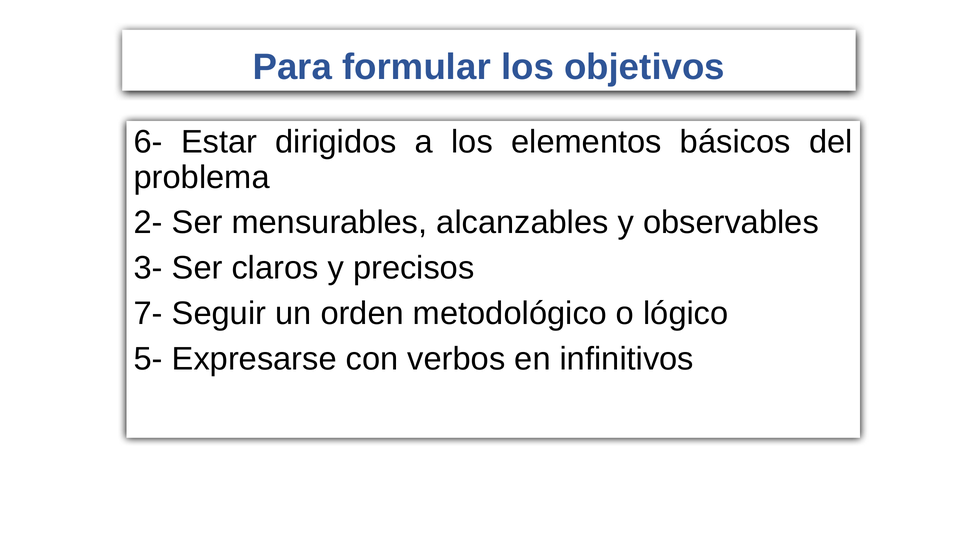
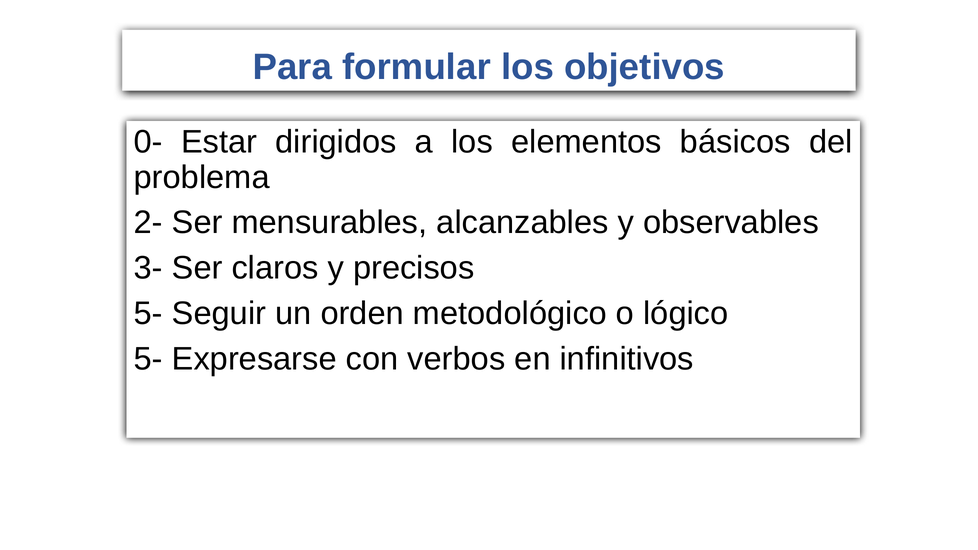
6-: 6- -> 0-
7- at (148, 314): 7- -> 5-
